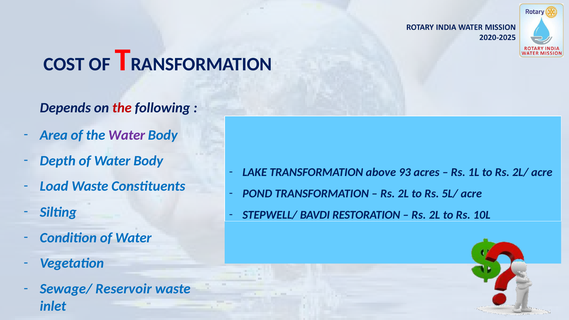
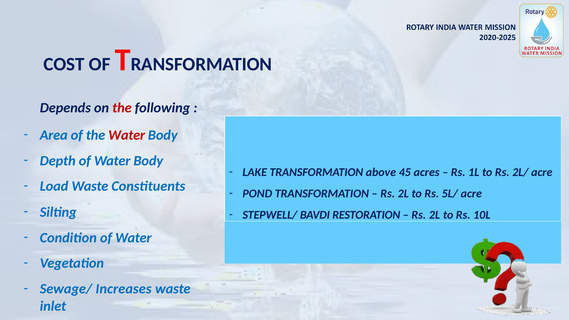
Water at (127, 135) colour: purple -> red
93: 93 -> 45
Reservoir: Reservoir -> Increases
